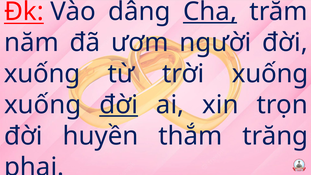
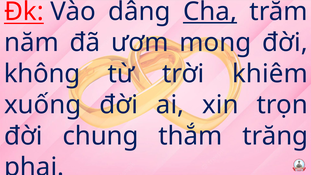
người: người -> mong
xuống at (42, 74): xuống -> không
trời xuống: xuống -> khiêm
đời at (119, 105) underline: present -> none
huyền: huyền -> chung
